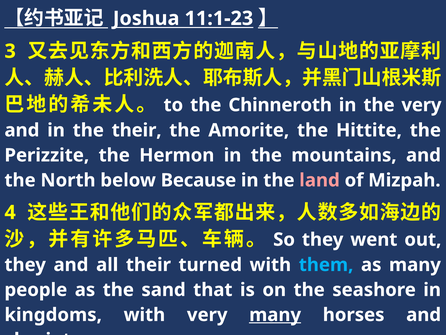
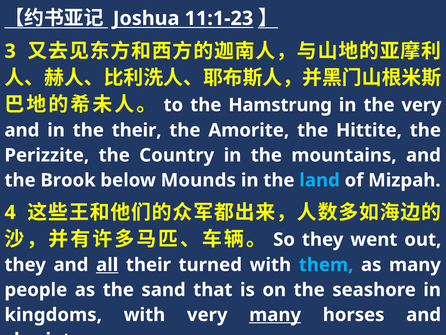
Chinneroth: Chinneroth -> Hamstrung
Hermon: Hermon -> Country
North: North -> Brook
Because: Because -> Mounds
land colour: pink -> light blue
all underline: none -> present
